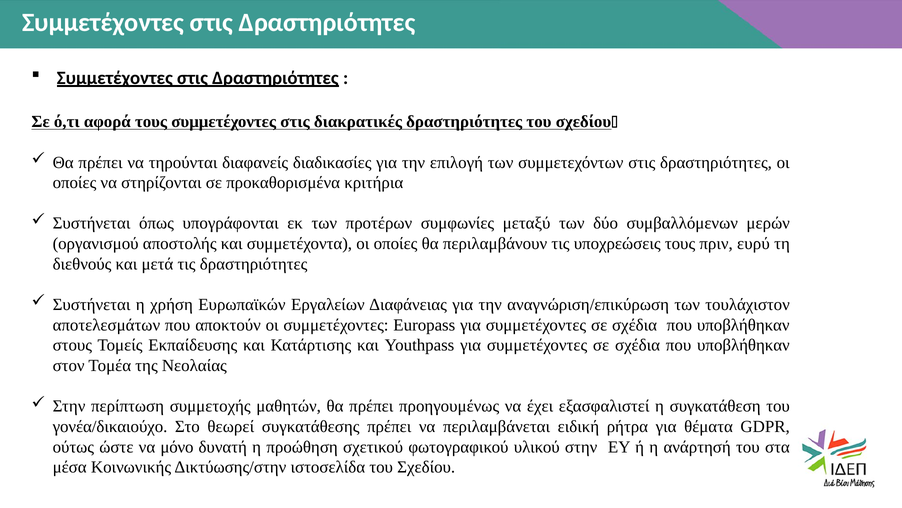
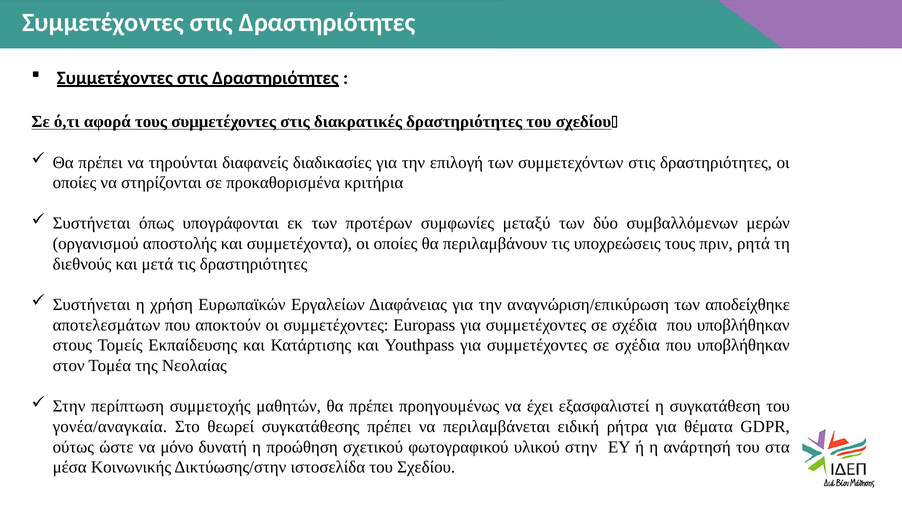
ευρύ: ευρύ -> ρητά
τουλάχιστον: τουλάχιστον -> αποδείχθηκε
γονέα/δικαιούχο: γονέα/δικαιούχο -> γονέα/αναγκαία
